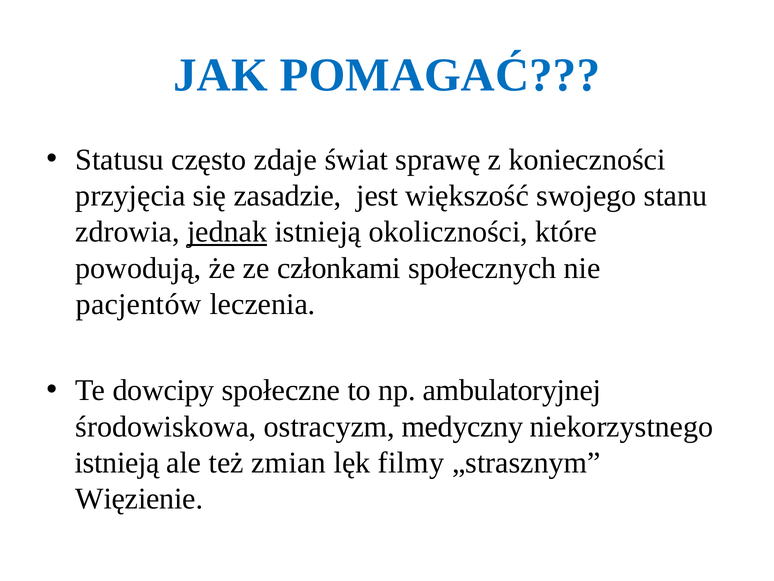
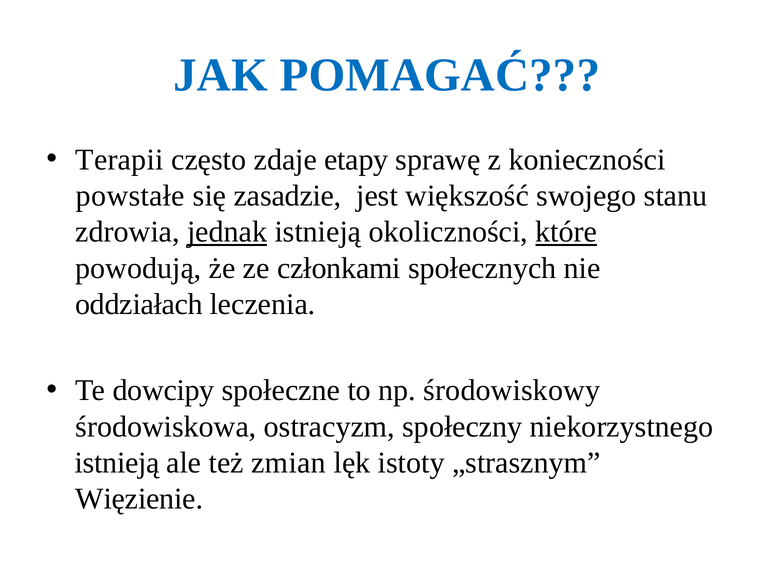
Statusu: Statusu -> Terapii
świat: świat -> etapy
przyjęcia: przyjęcia -> powstałe
które underline: none -> present
pacjentów: pacjentów -> oddziałach
ambulatoryjnej: ambulatoryjnej -> środowiskowy
medyczny: medyczny -> społeczny
filmy: filmy -> istoty
